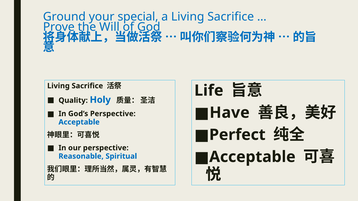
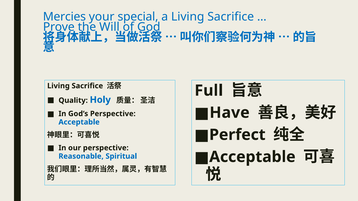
Ground: Ground -> Mercies
Life: Life -> Full
